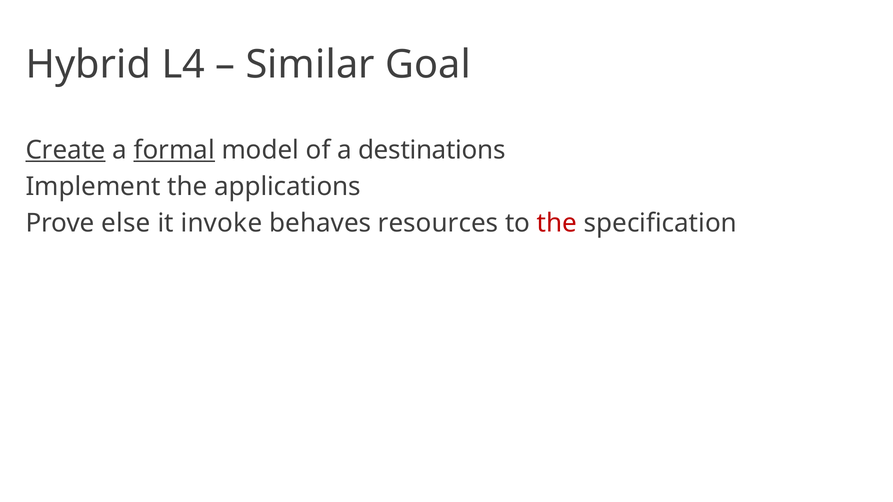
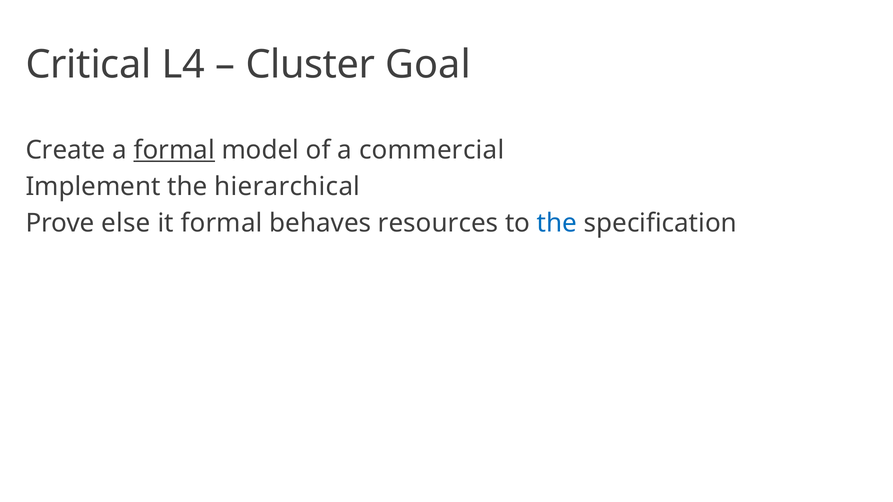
Hybrid: Hybrid -> Critical
Similar: Similar -> Cluster
Create underline: present -> none
destinations: destinations -> commercial
applications: applications -> hierarchical
it invoke: invoke -> formal
the at (557, 223) colour: red -> blue
